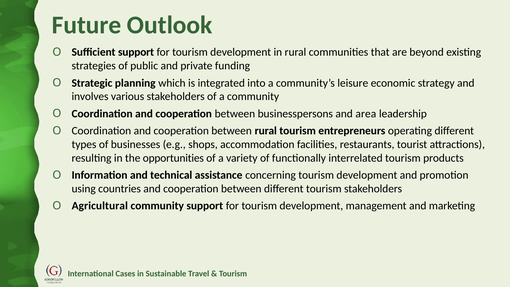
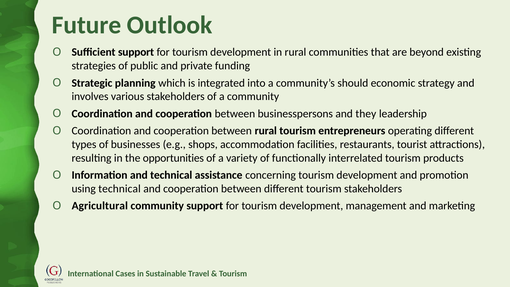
leisure: leisure -> should
area: area -> they
using countries: countries -> technical
